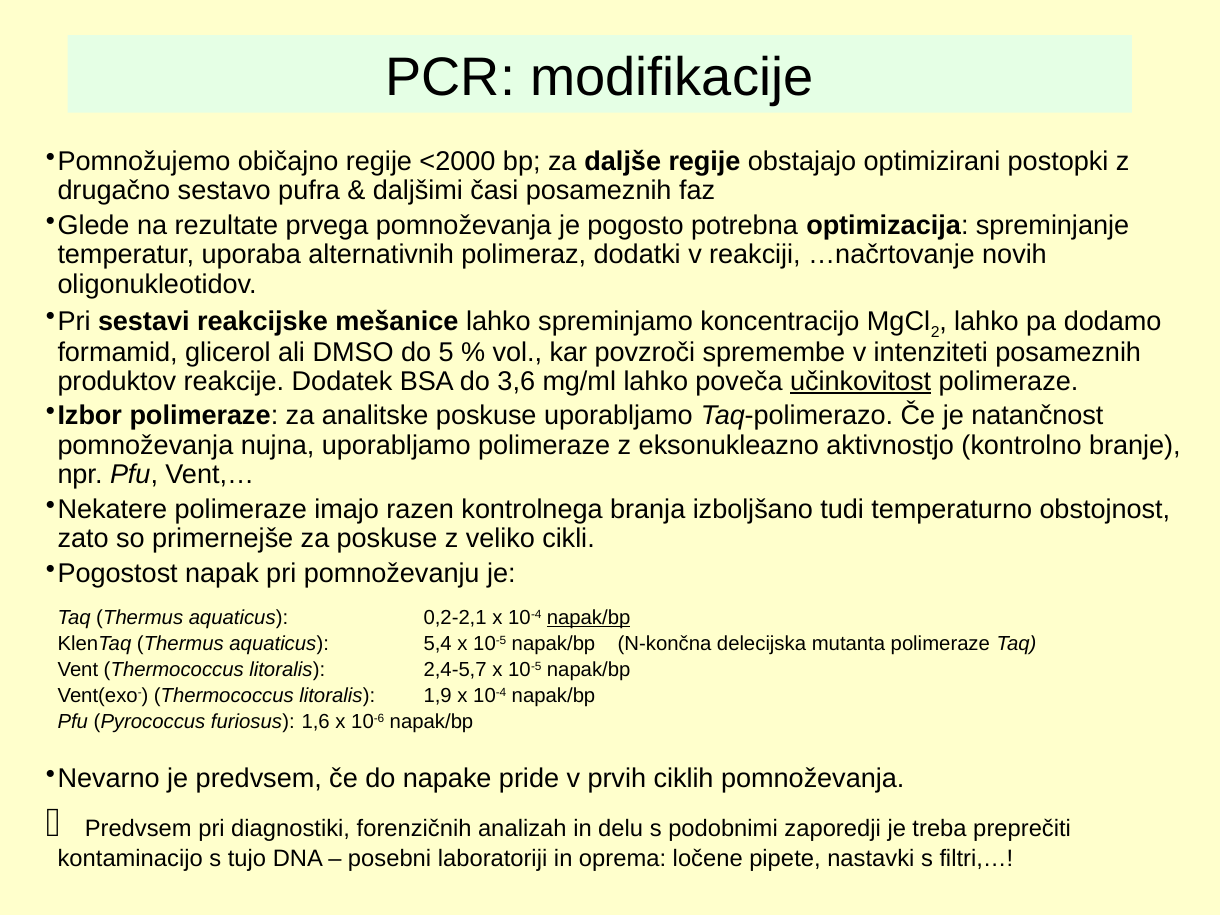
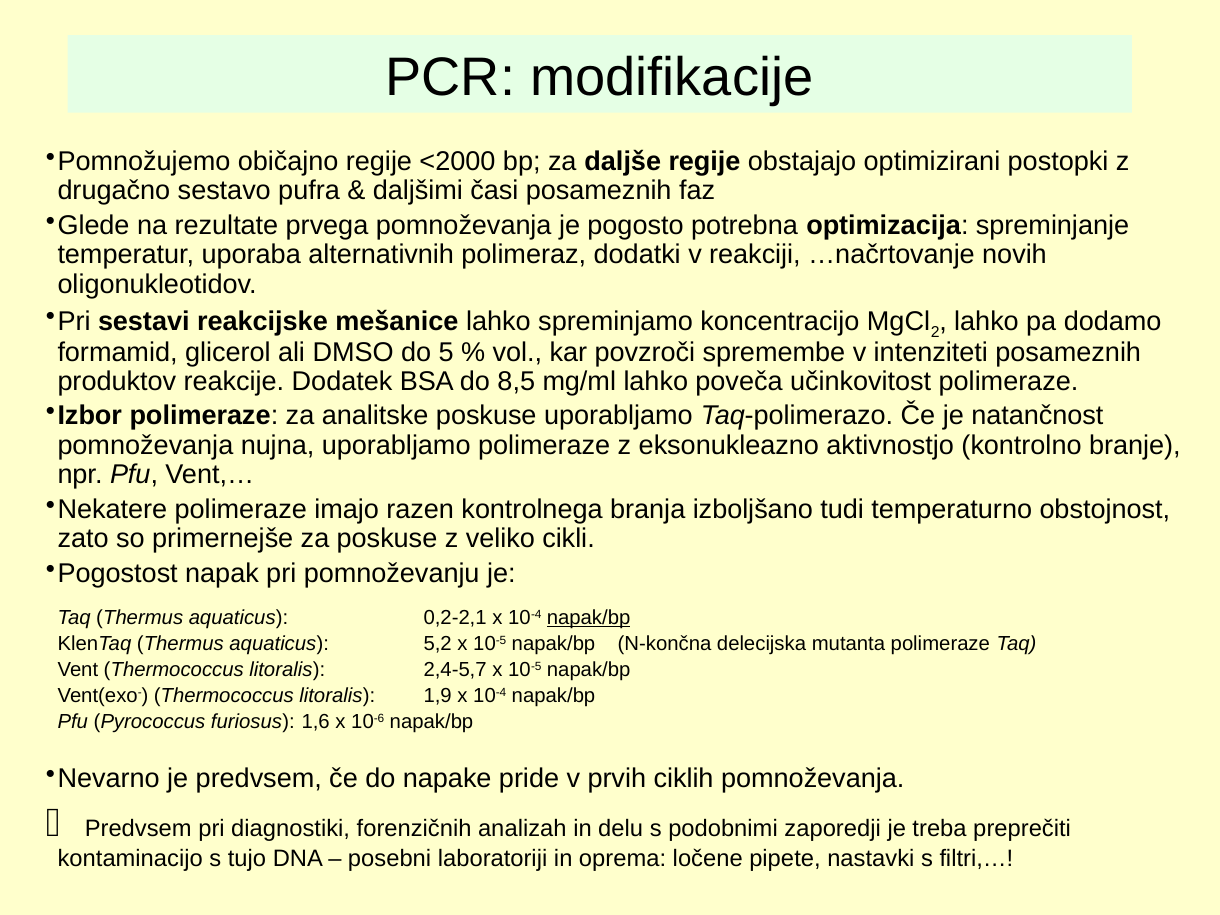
3,6: 3,6 -> 8,5
učinkovitost underline: present -> none
5,4: 5,4 -> 5,2
